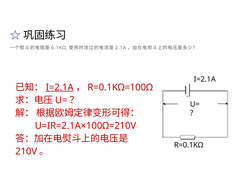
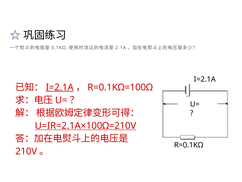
U=IR=2.1A×100Ω=210V underline: none -> present
